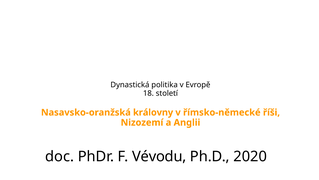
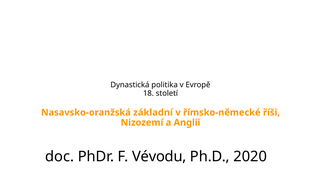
královny: královny -> základní
